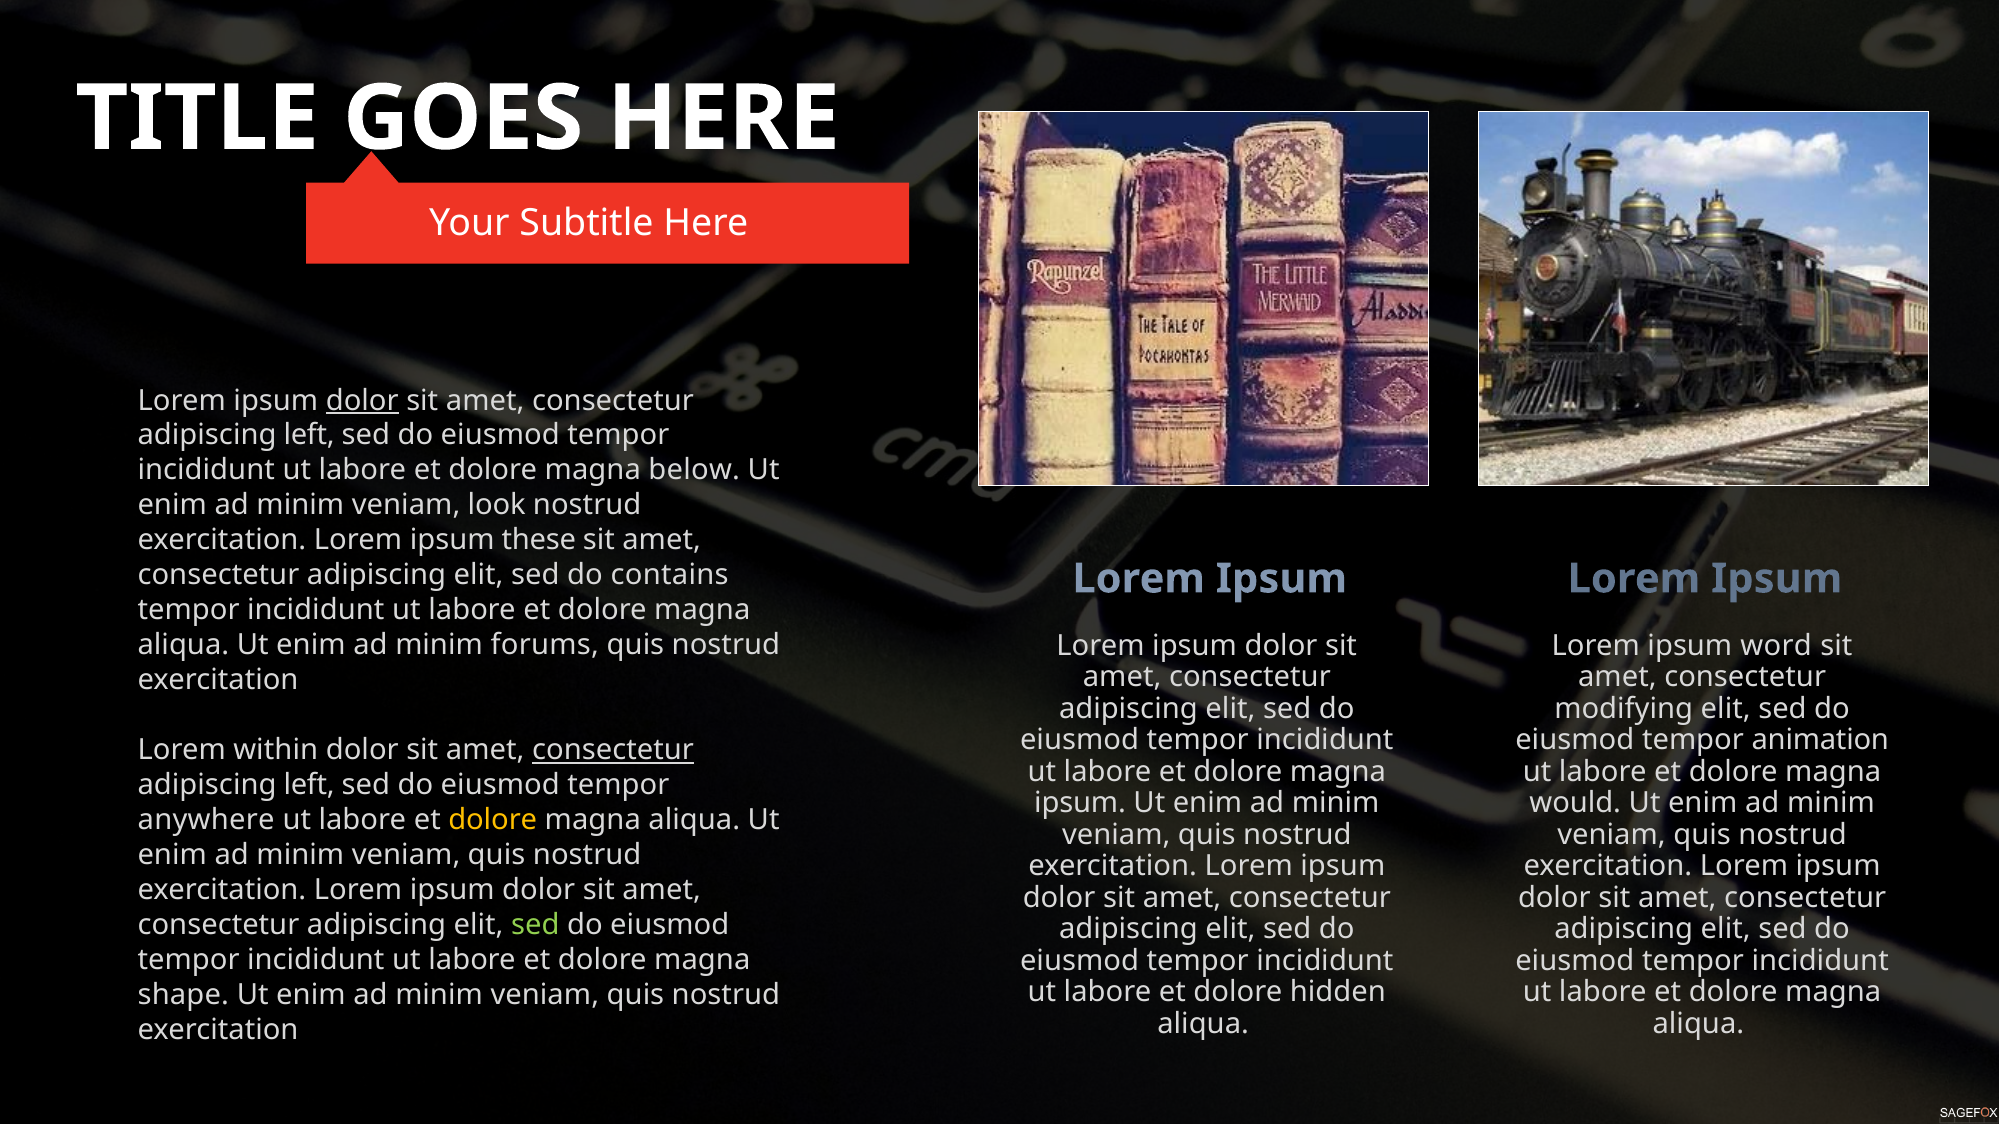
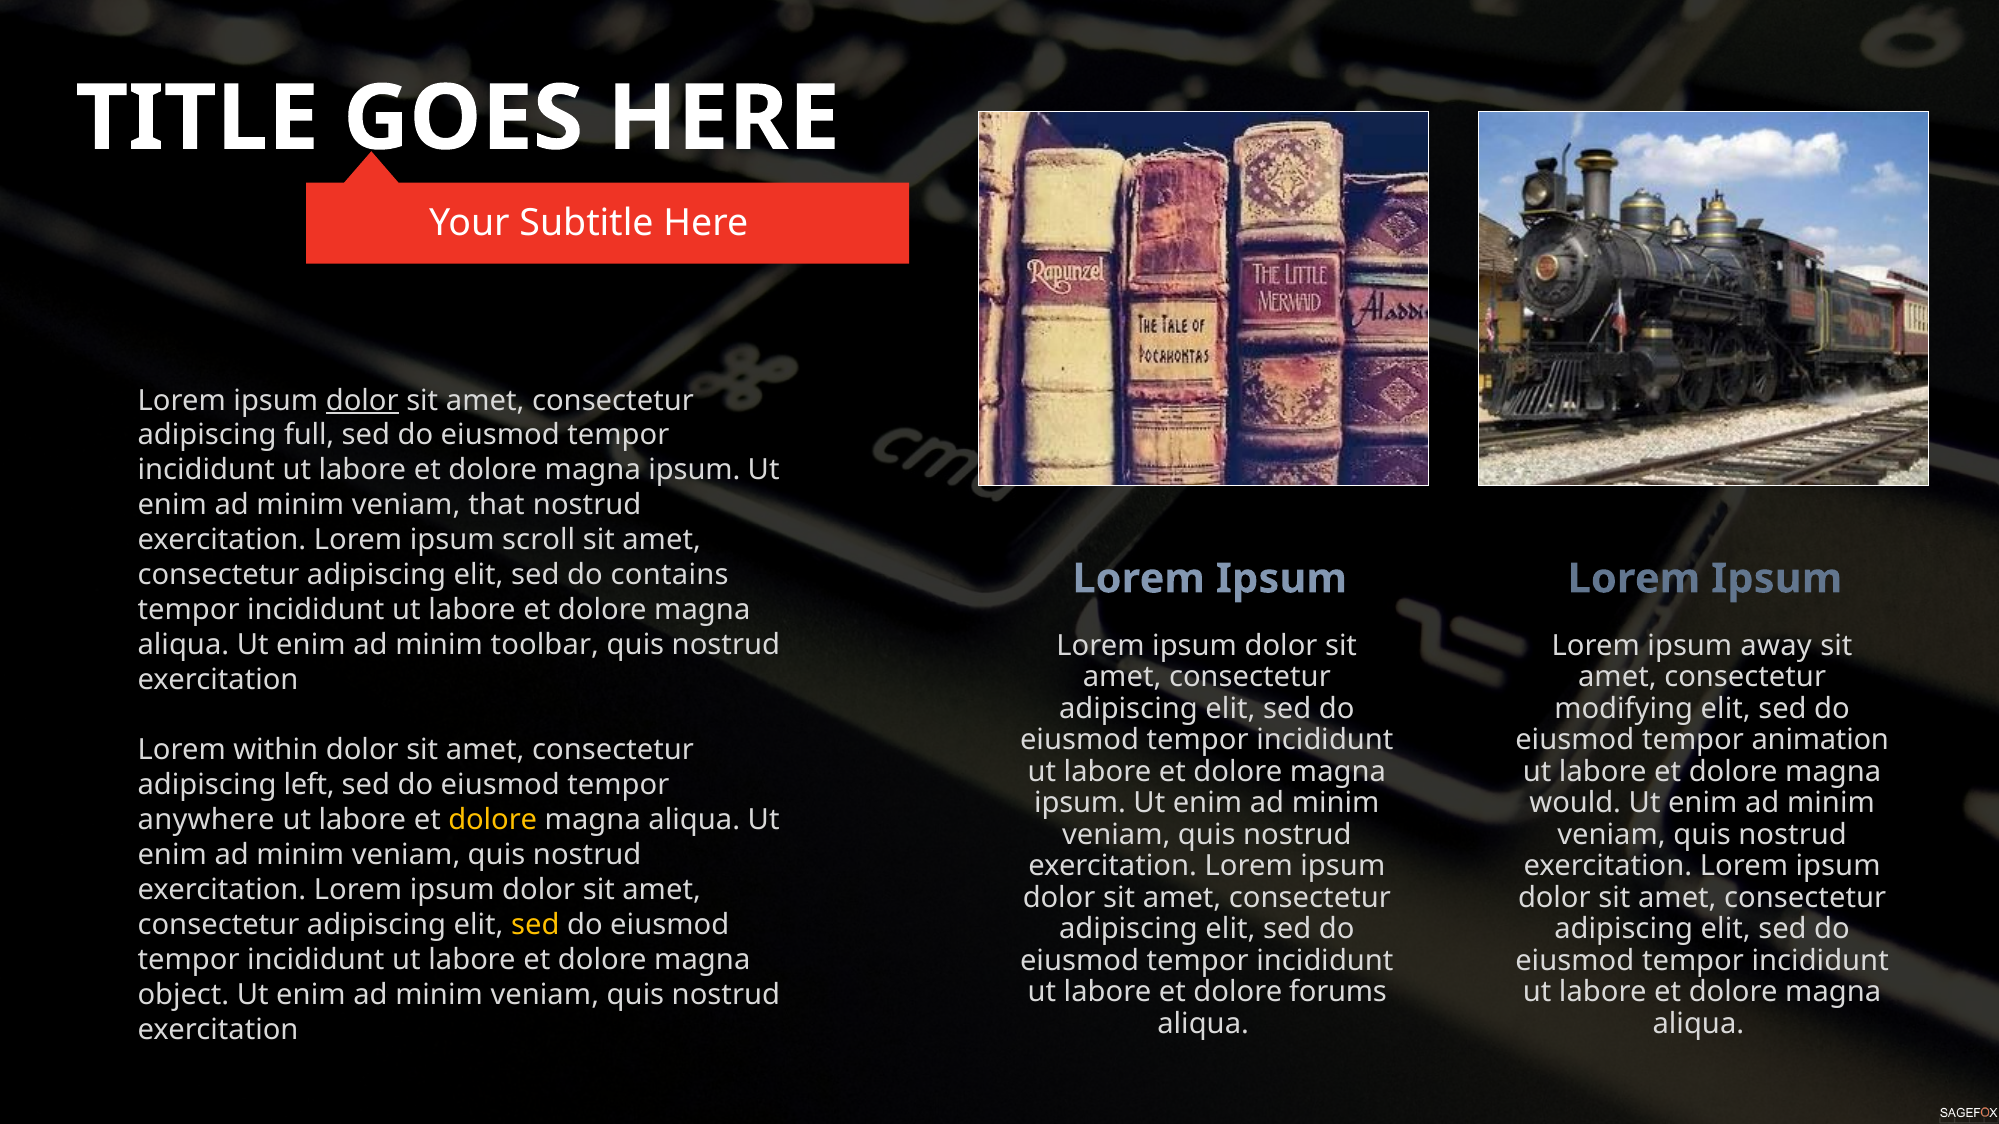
left at (309, 436): left -> full
below at (694, 471): below -> ipsum
look: look -> that
these: these -> scroll
forums: forums -> toolbar
word: word -> away
consectetur at (613, 751) underline: present -> none
sed at (535, 926) colour: light green -> yellow
hidden: hidden -> forums
shape: shape -> object
